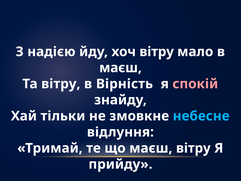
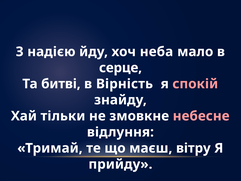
хоч вітру: вітру -> неба
маєш at (120, 68): маєш -> серце
Та вітру: вітру -> битві
небесне colour: light blue -> pink
